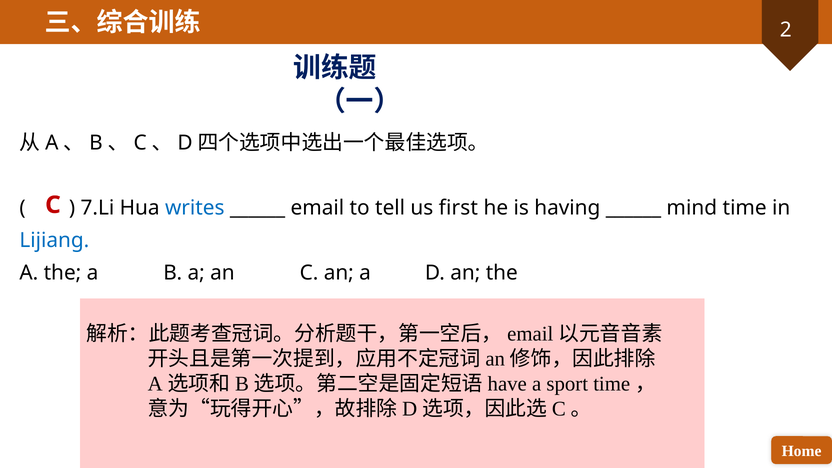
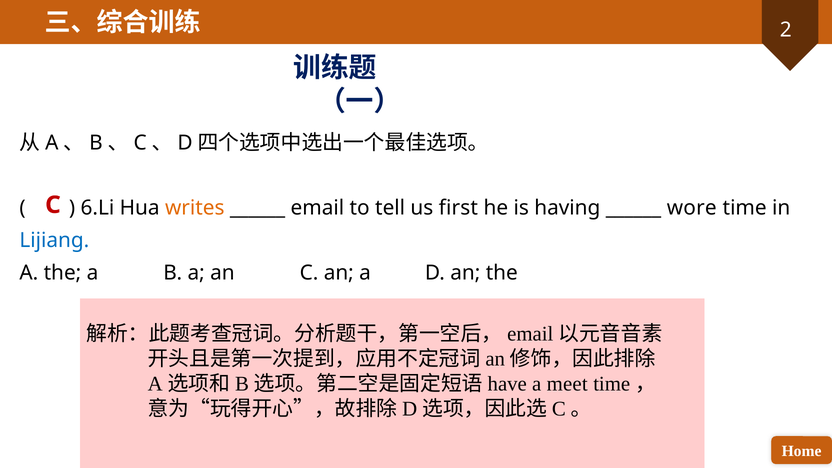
7.Li: 7.Li -> 6.Li
writes colour: blue -> orange
mind: mind -> wore
sport: sport -> meet
